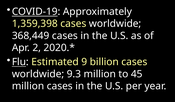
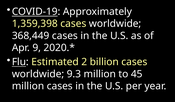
2: 2 -> 9
9: 9 -> 2
